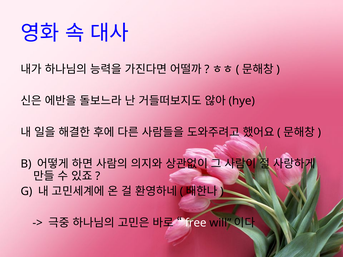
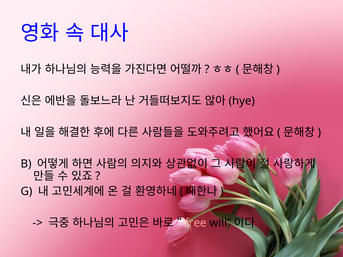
free colour: white -> pink
